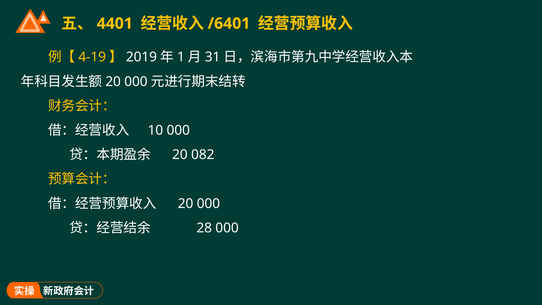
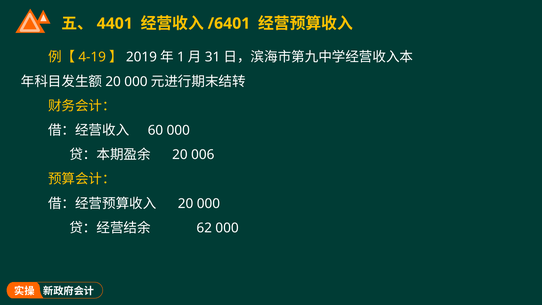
10: 10 -> 60
082: 082 -> 006
28: 28 -> 62
